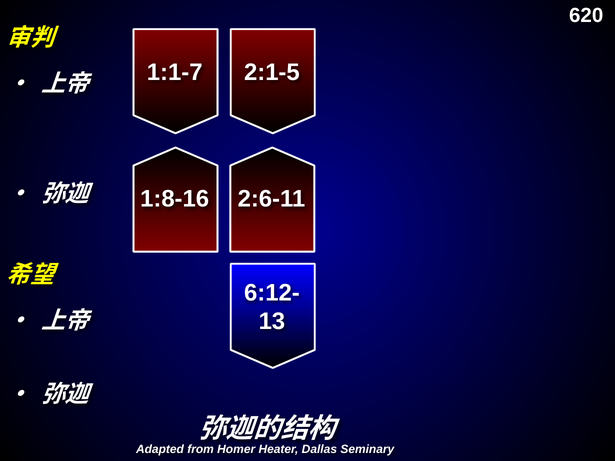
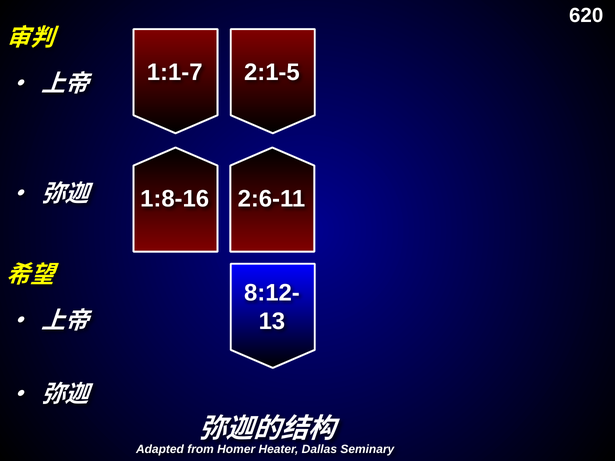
6:12-: 6:12- -> 8:12-
